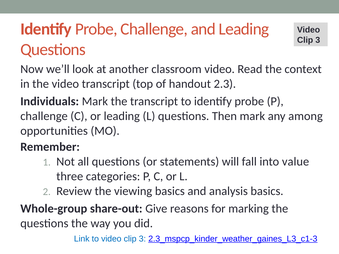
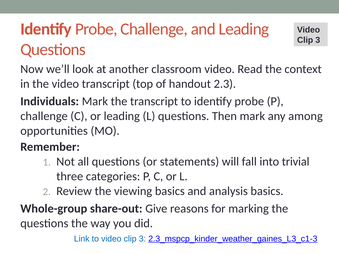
value: value -> trivial
